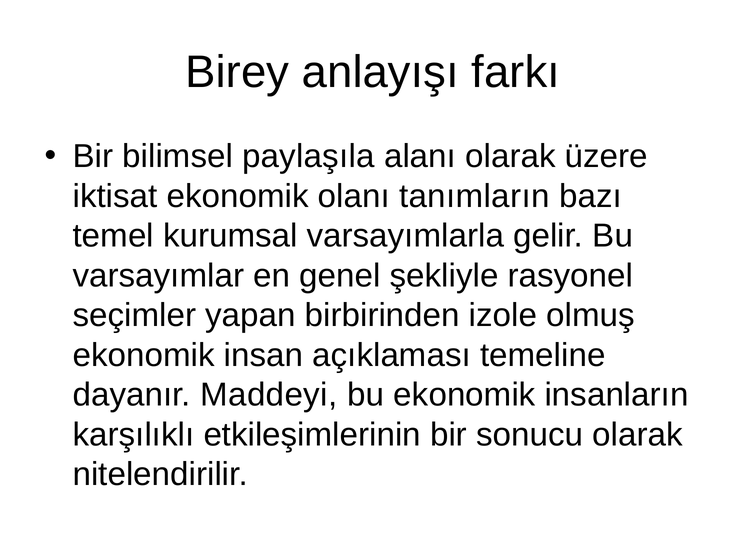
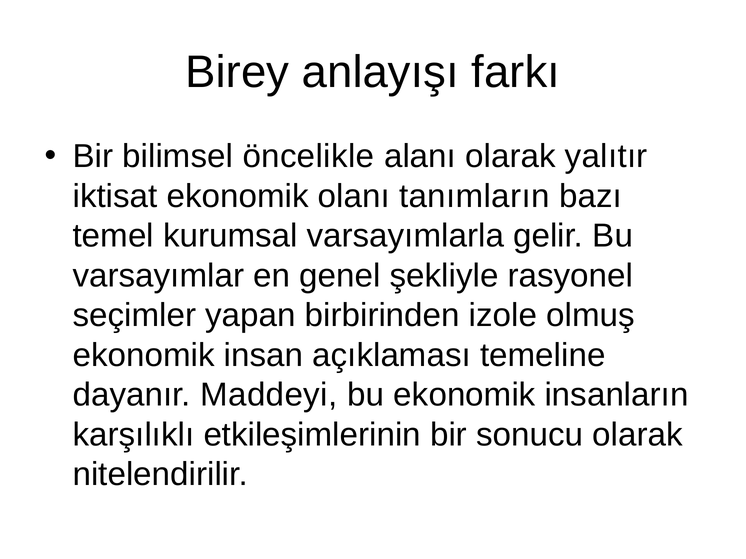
paylaşıla: paylaşıla -> öncelikle
üzere: üzere -> yalıtır
